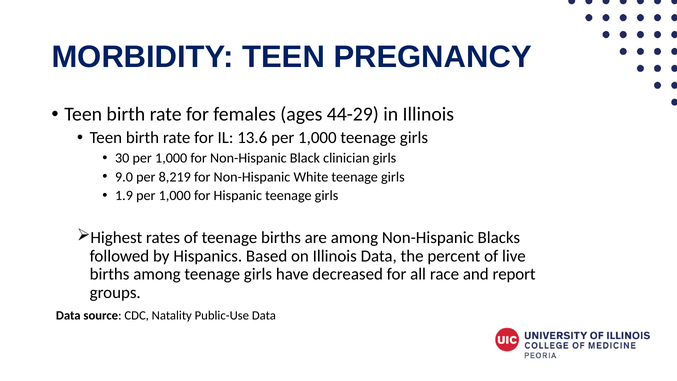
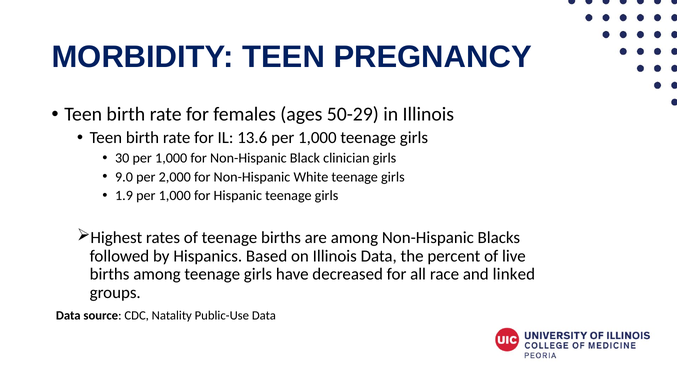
44-29: 44-29 -> 50-29
8,219: 8,219 -> 2,000
report: report -> linked
